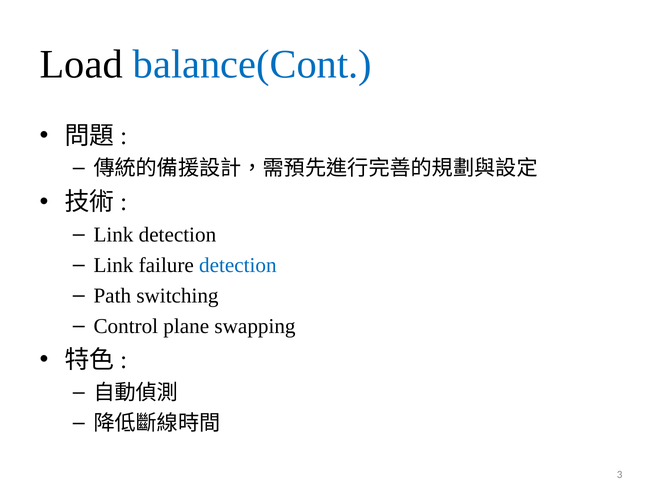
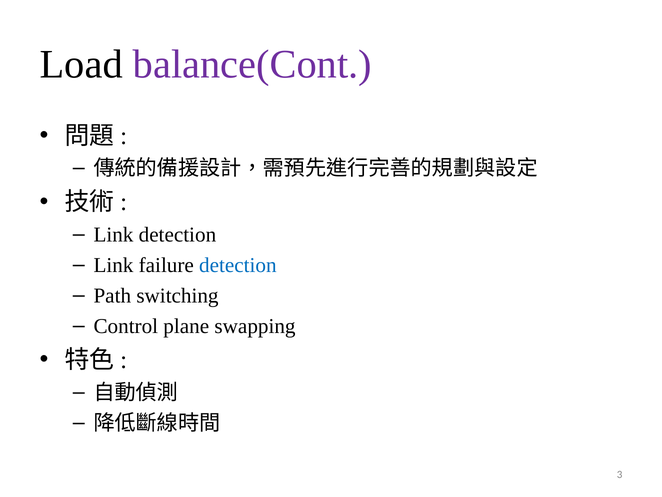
balance(Cont colour: blue -> purple
